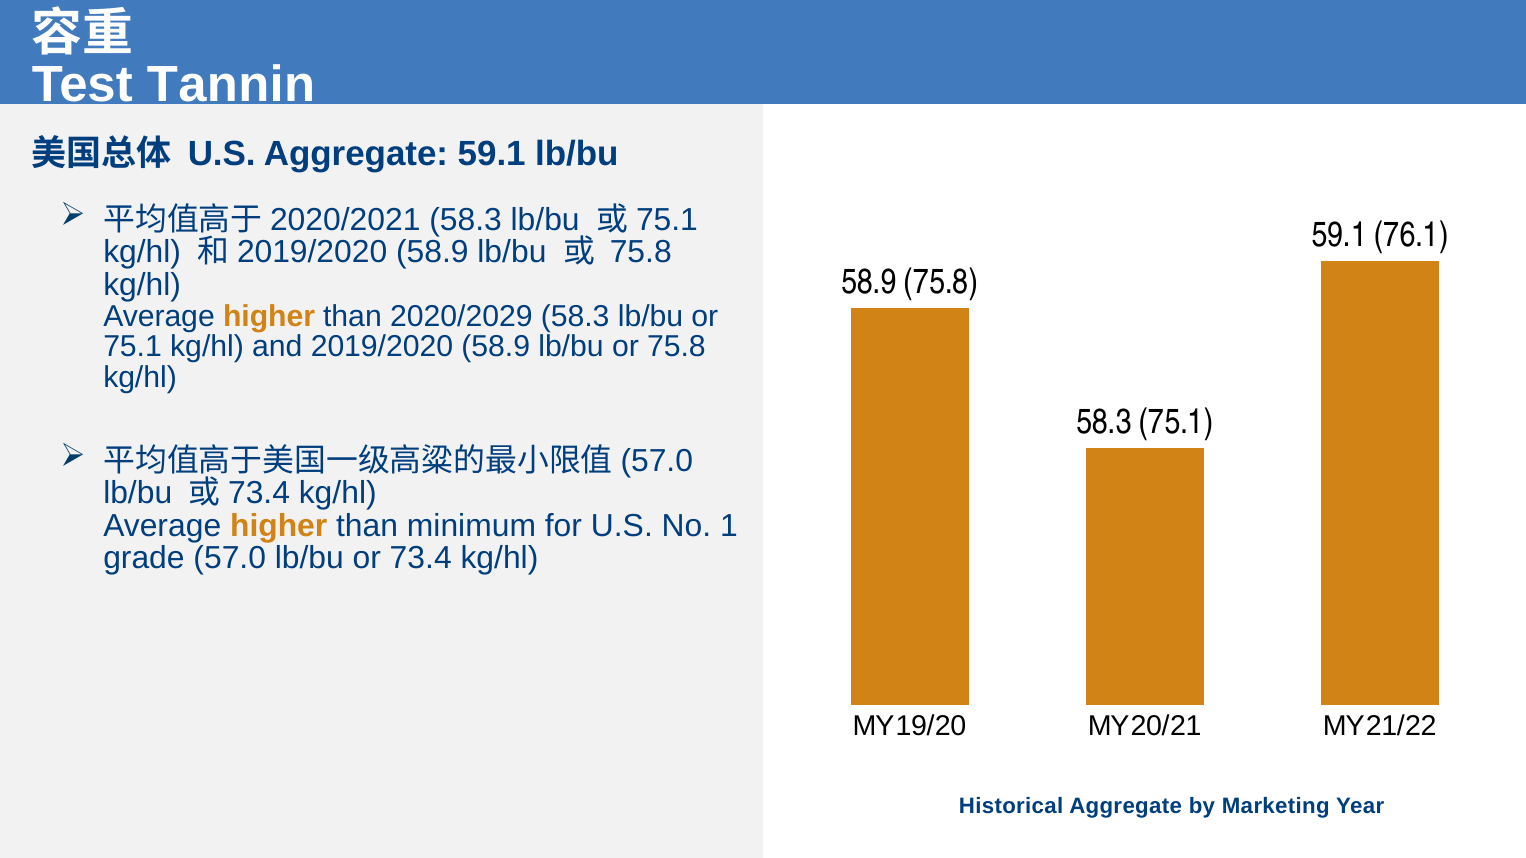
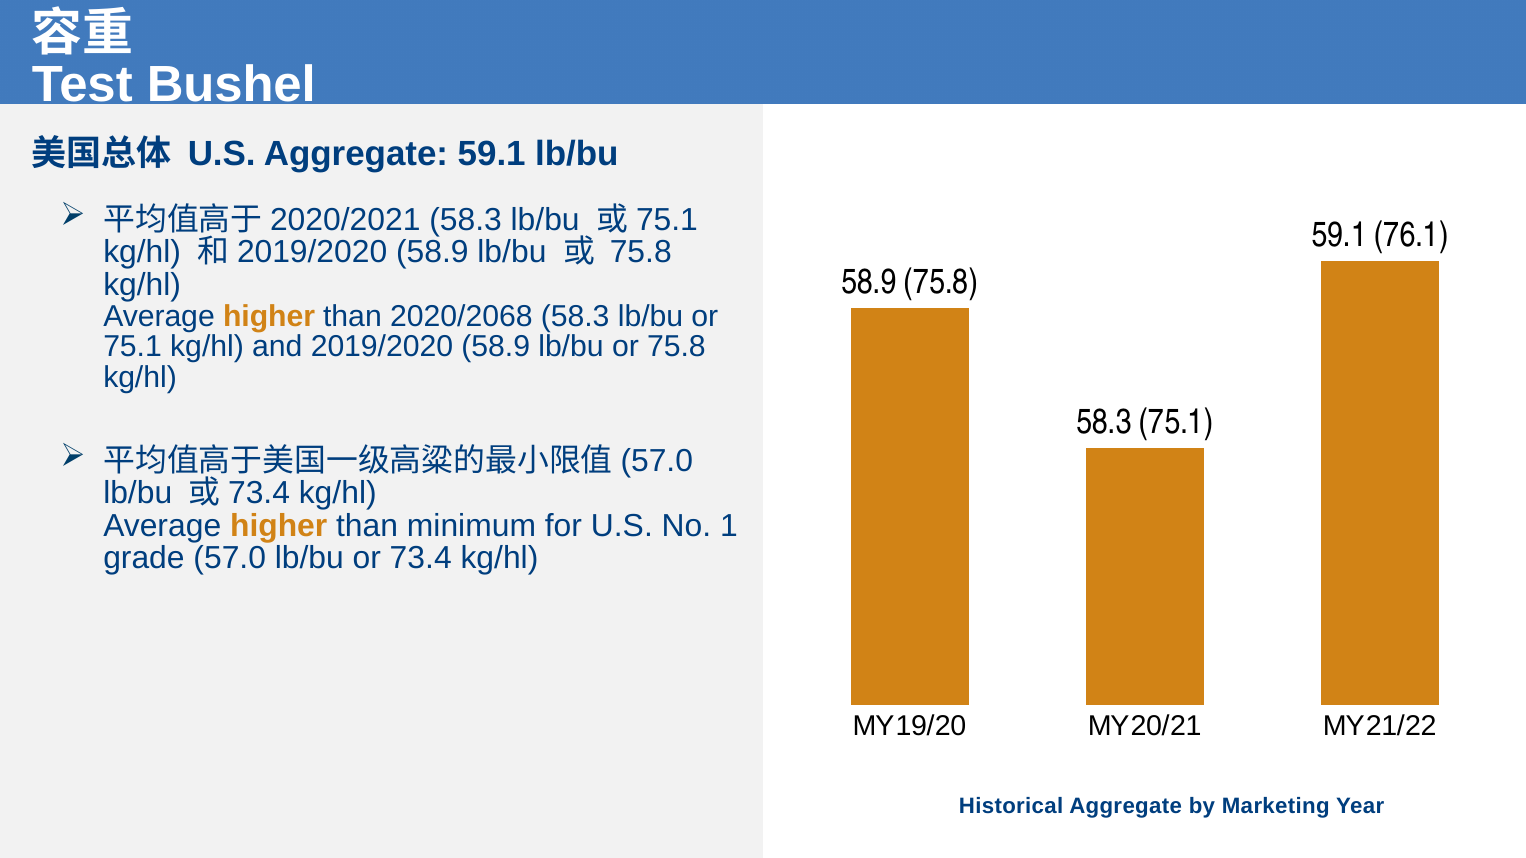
Tannin: Tannin -> Bushel
2020/2029: 2020/2029 -> 2020/2068
